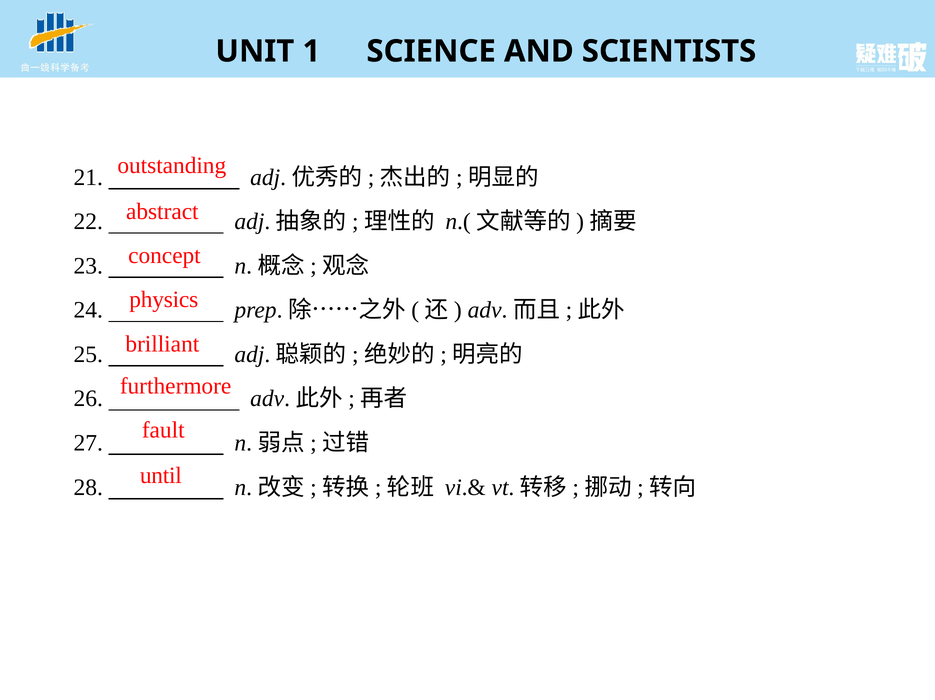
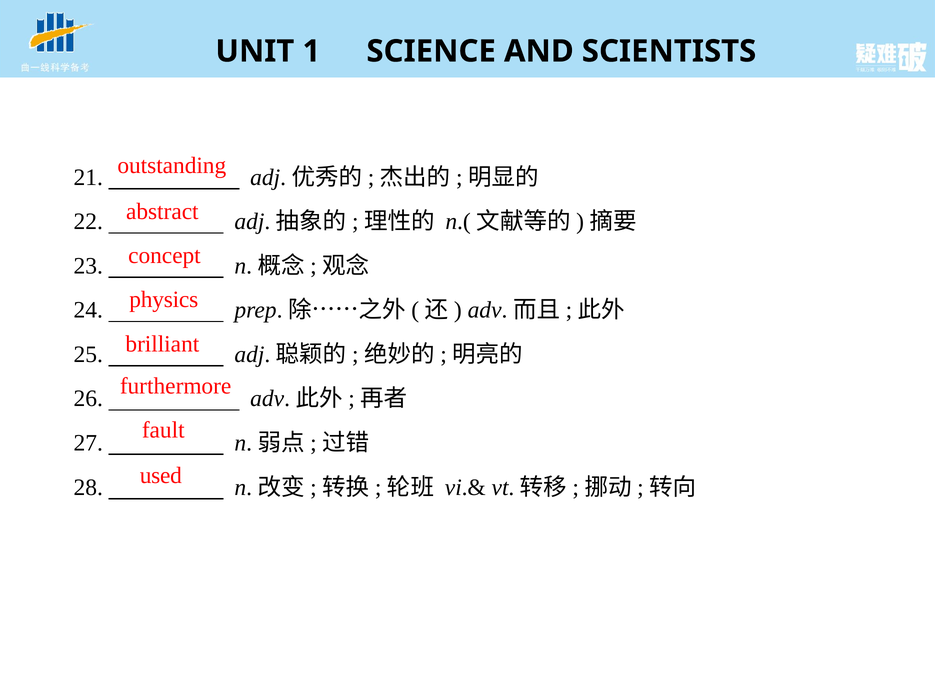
until: until -> used
